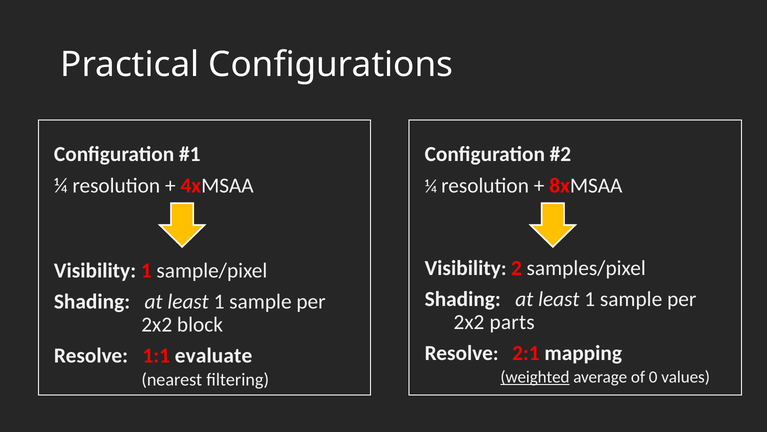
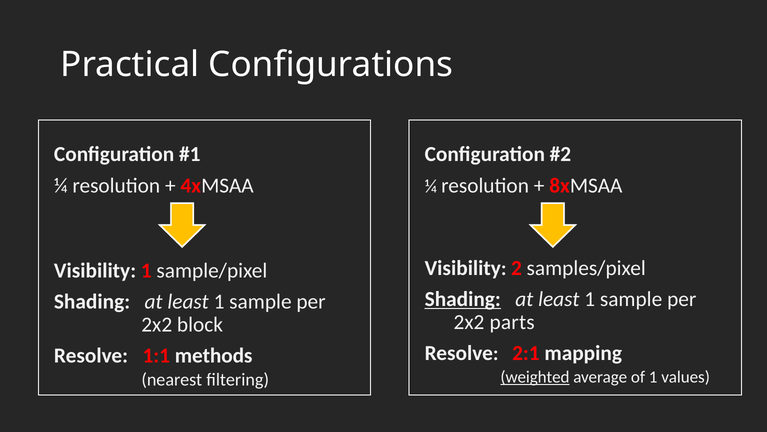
Shading at (463, 299) underline: none -> present
evaluate: evaluate -> methods
of 0: 0 -> 1
